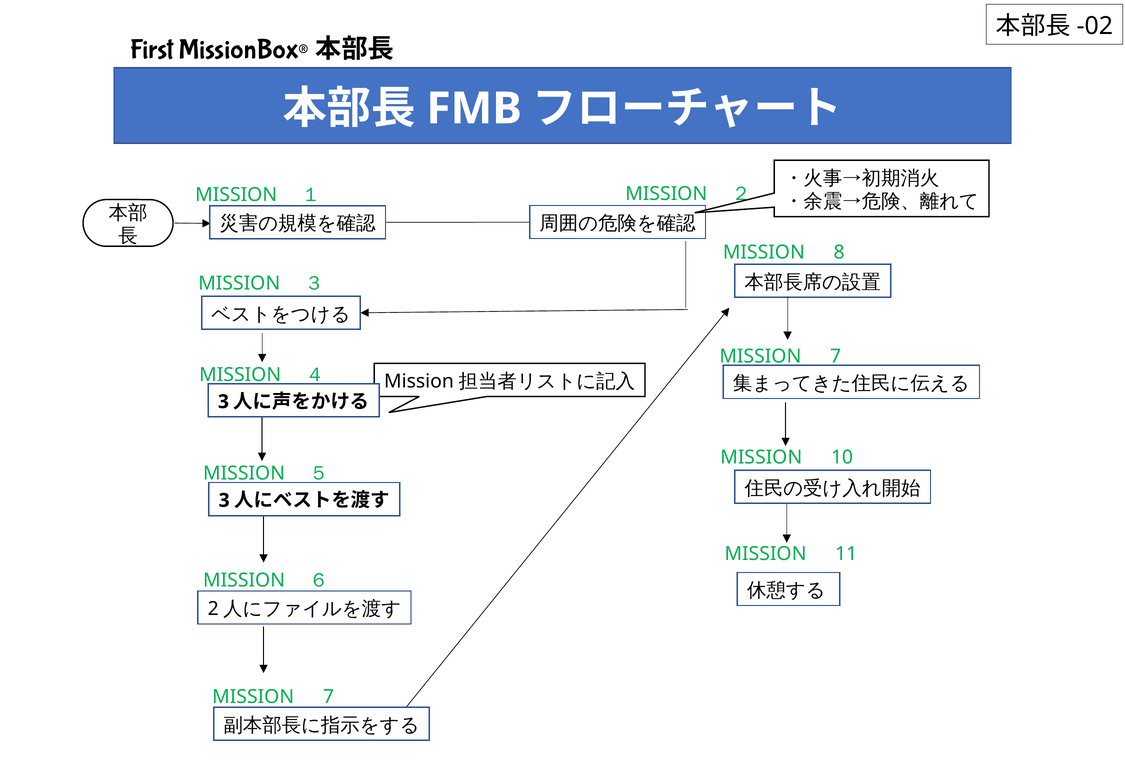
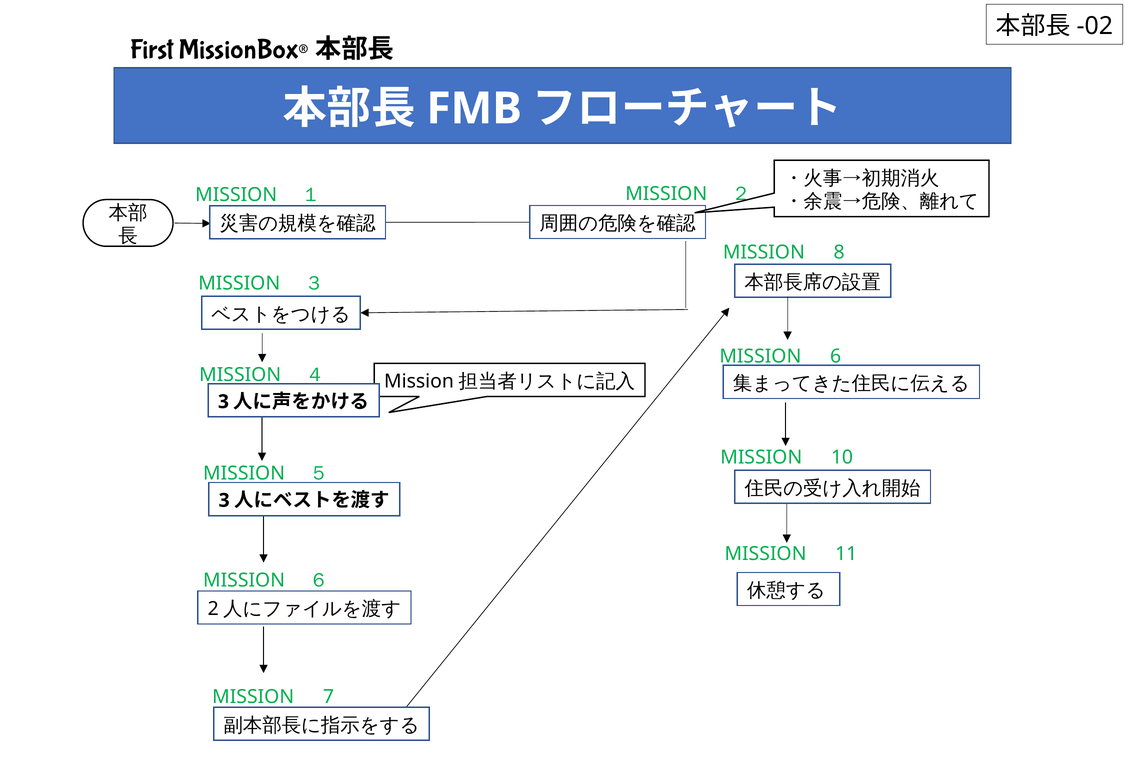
7 at (836, 356): 7 -> 6
